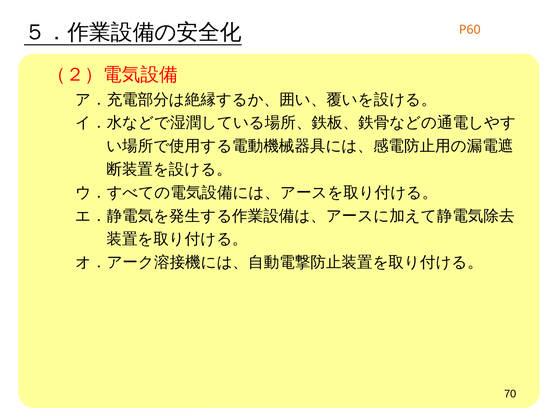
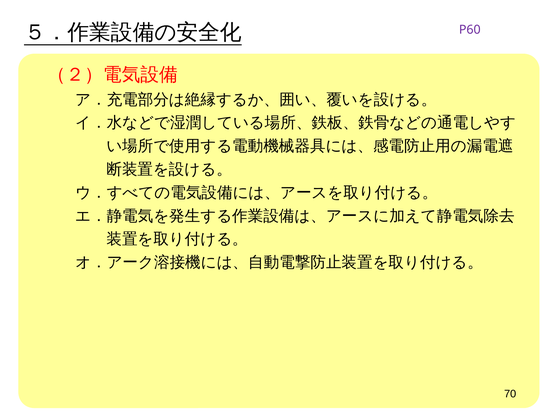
P60 colour: orange -> purple
